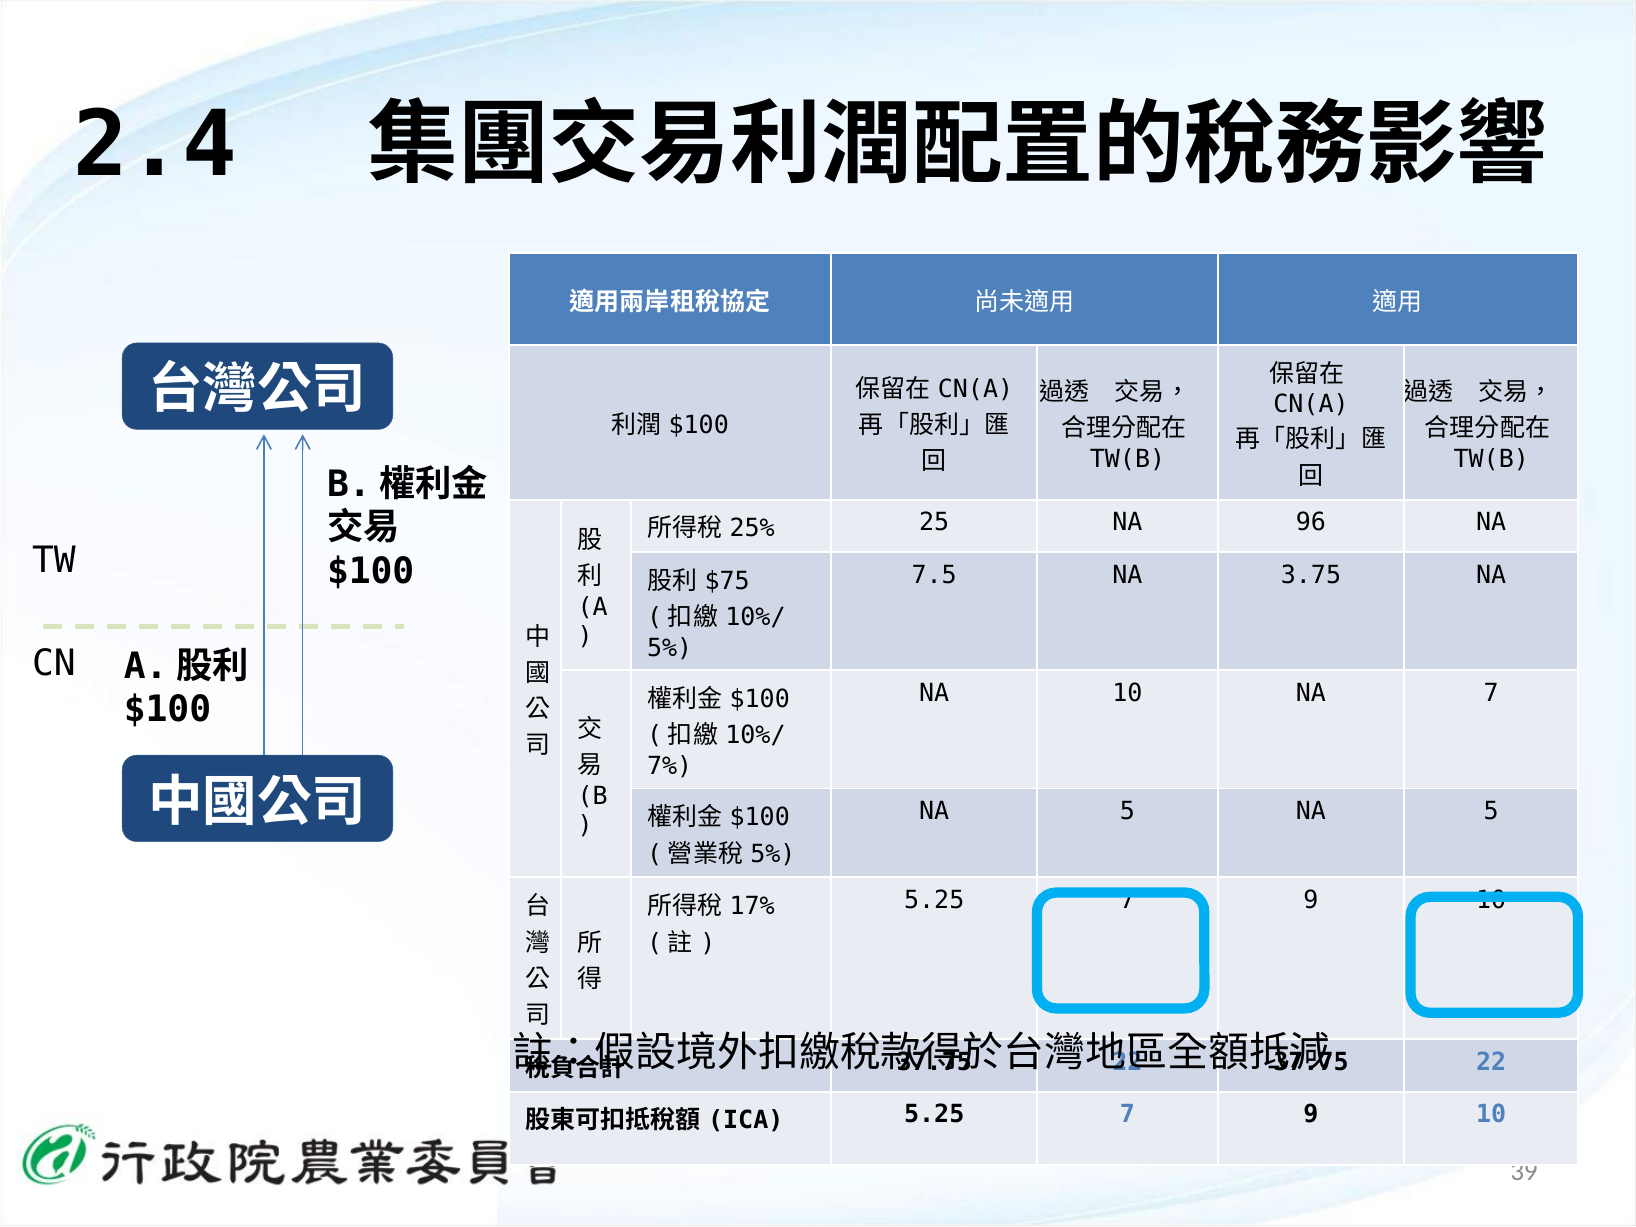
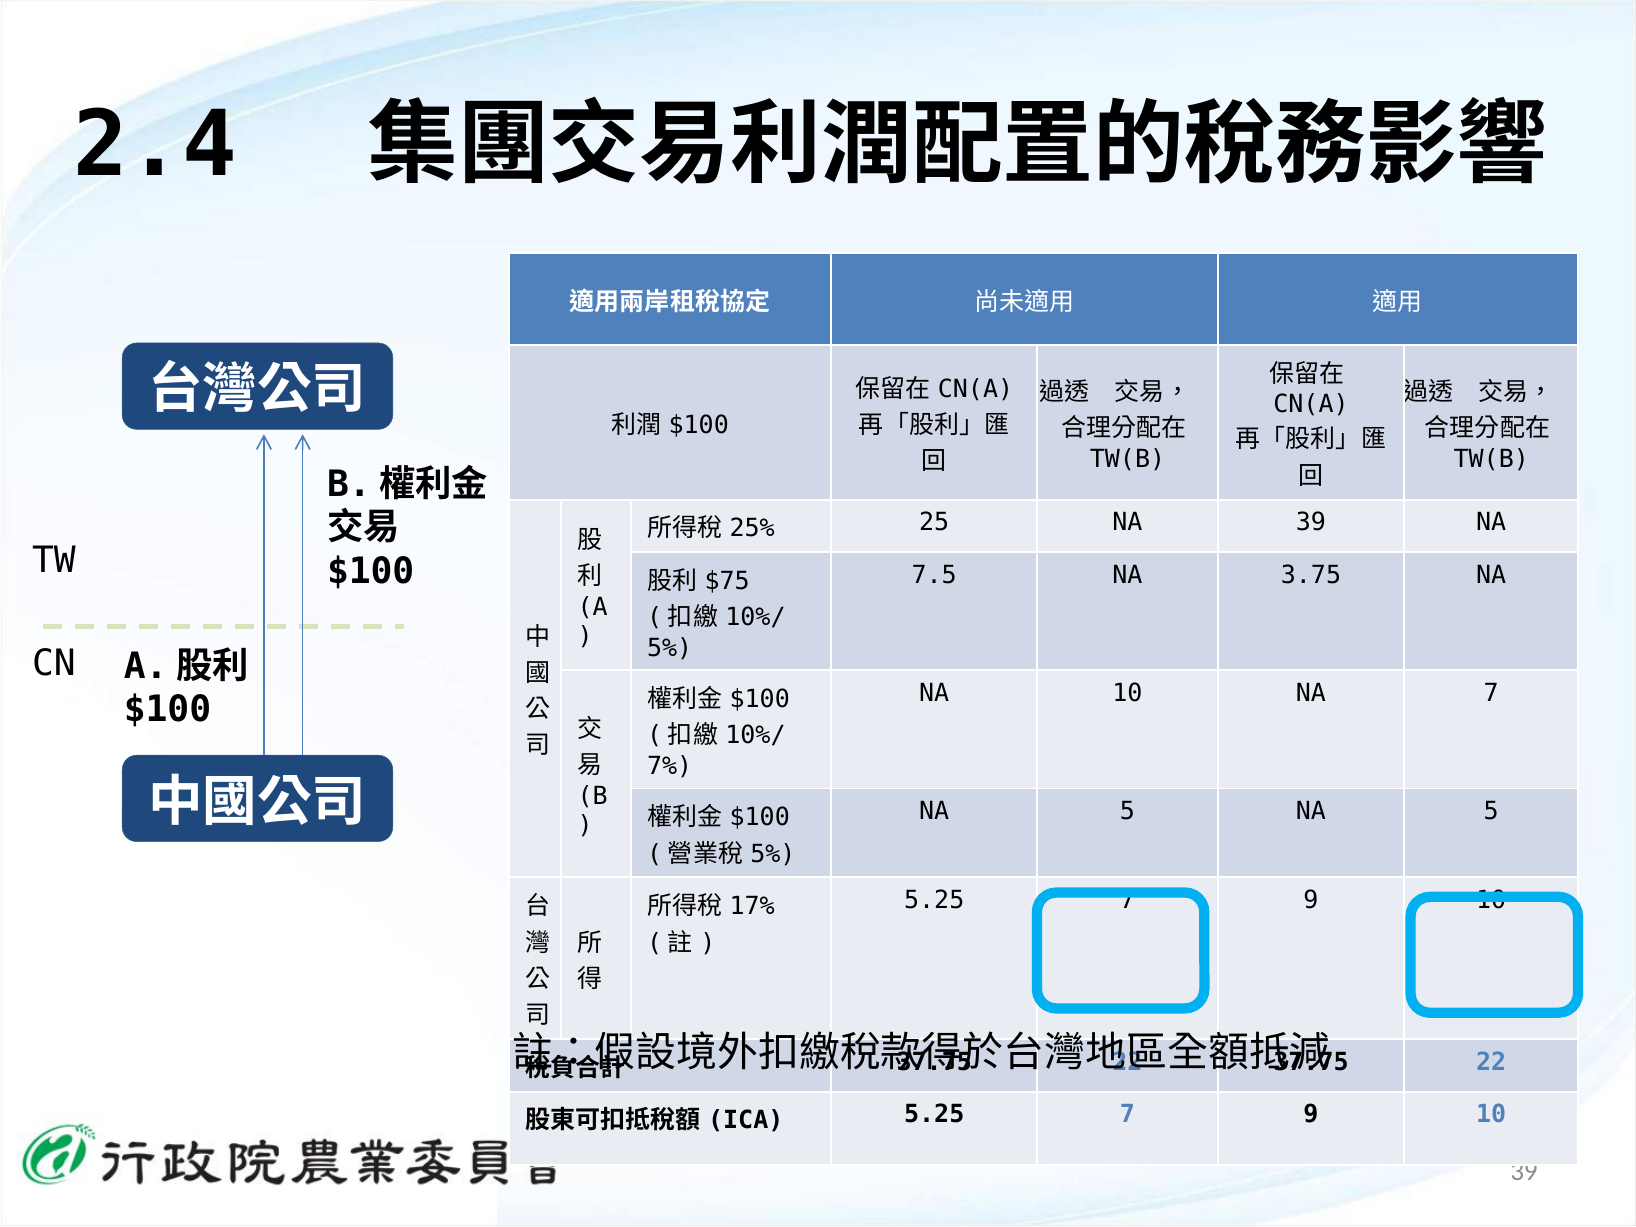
NA 96: 96 -> 39
